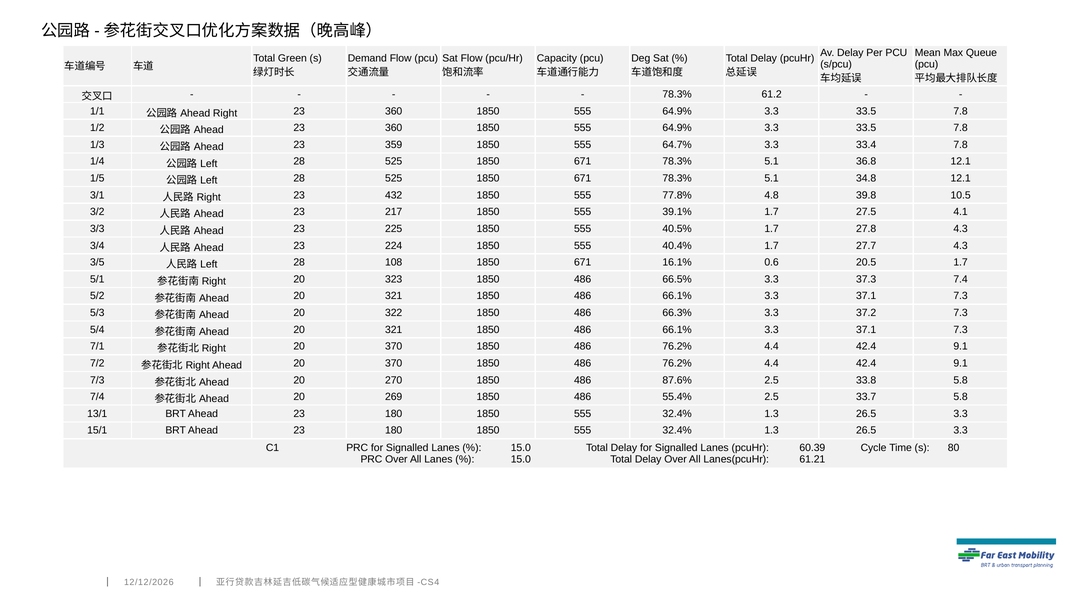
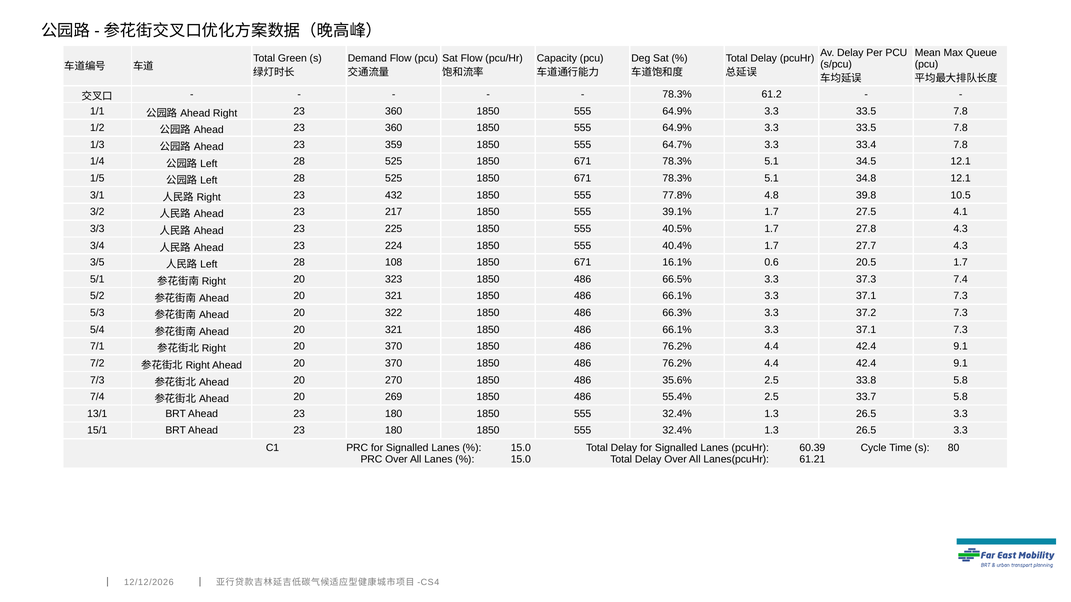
36.8: 36.8 -> 34.5
87.6%: 87.6% -> 35.6%
